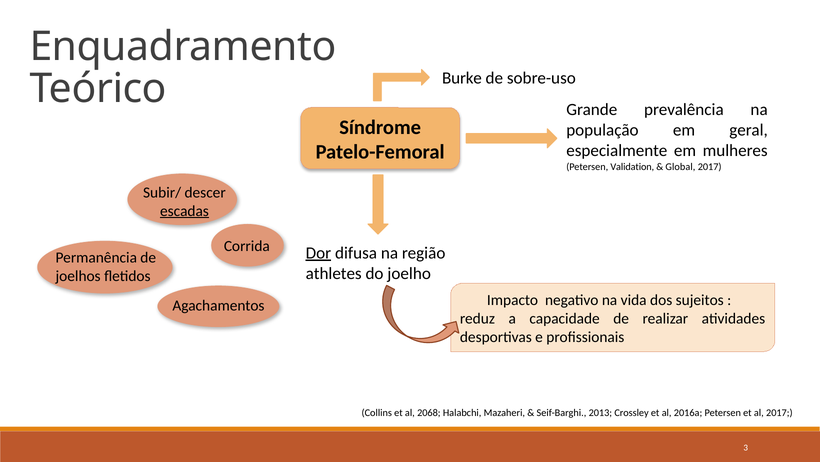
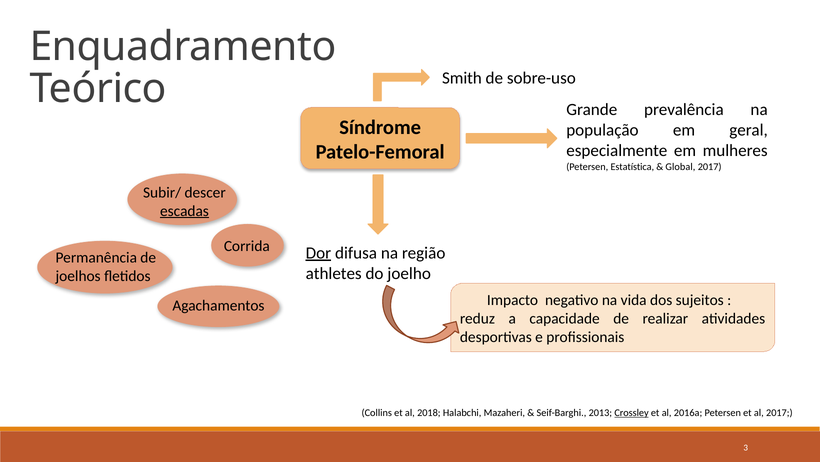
Burke: Burke -> Smith
Validation: Validation -> Estatística
2068: 2068 -> 2018
Crossley underline: none -> present
